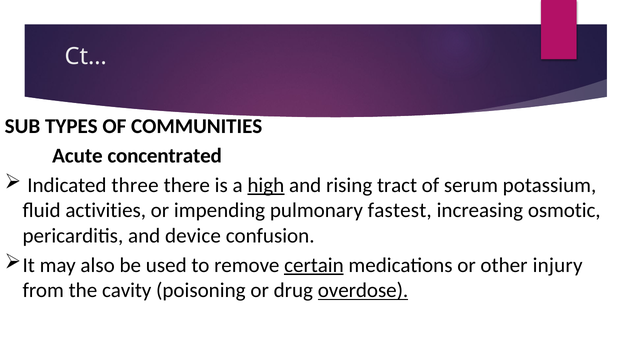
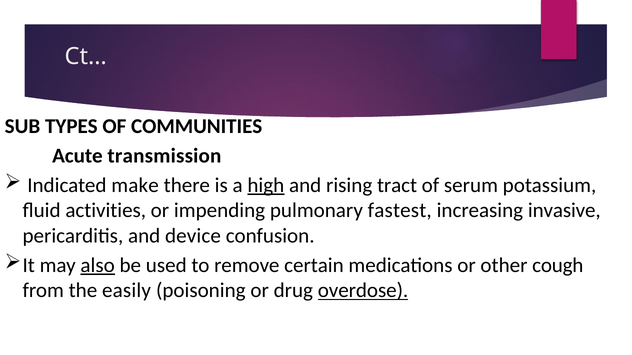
concentrated: concentrated -> transmission
three: three -> make
osmotic: osmotic -> invasive
also underline: none -> present
certain underline: present -> none
injury: injury -> cough
cavity: cavity -> easily
